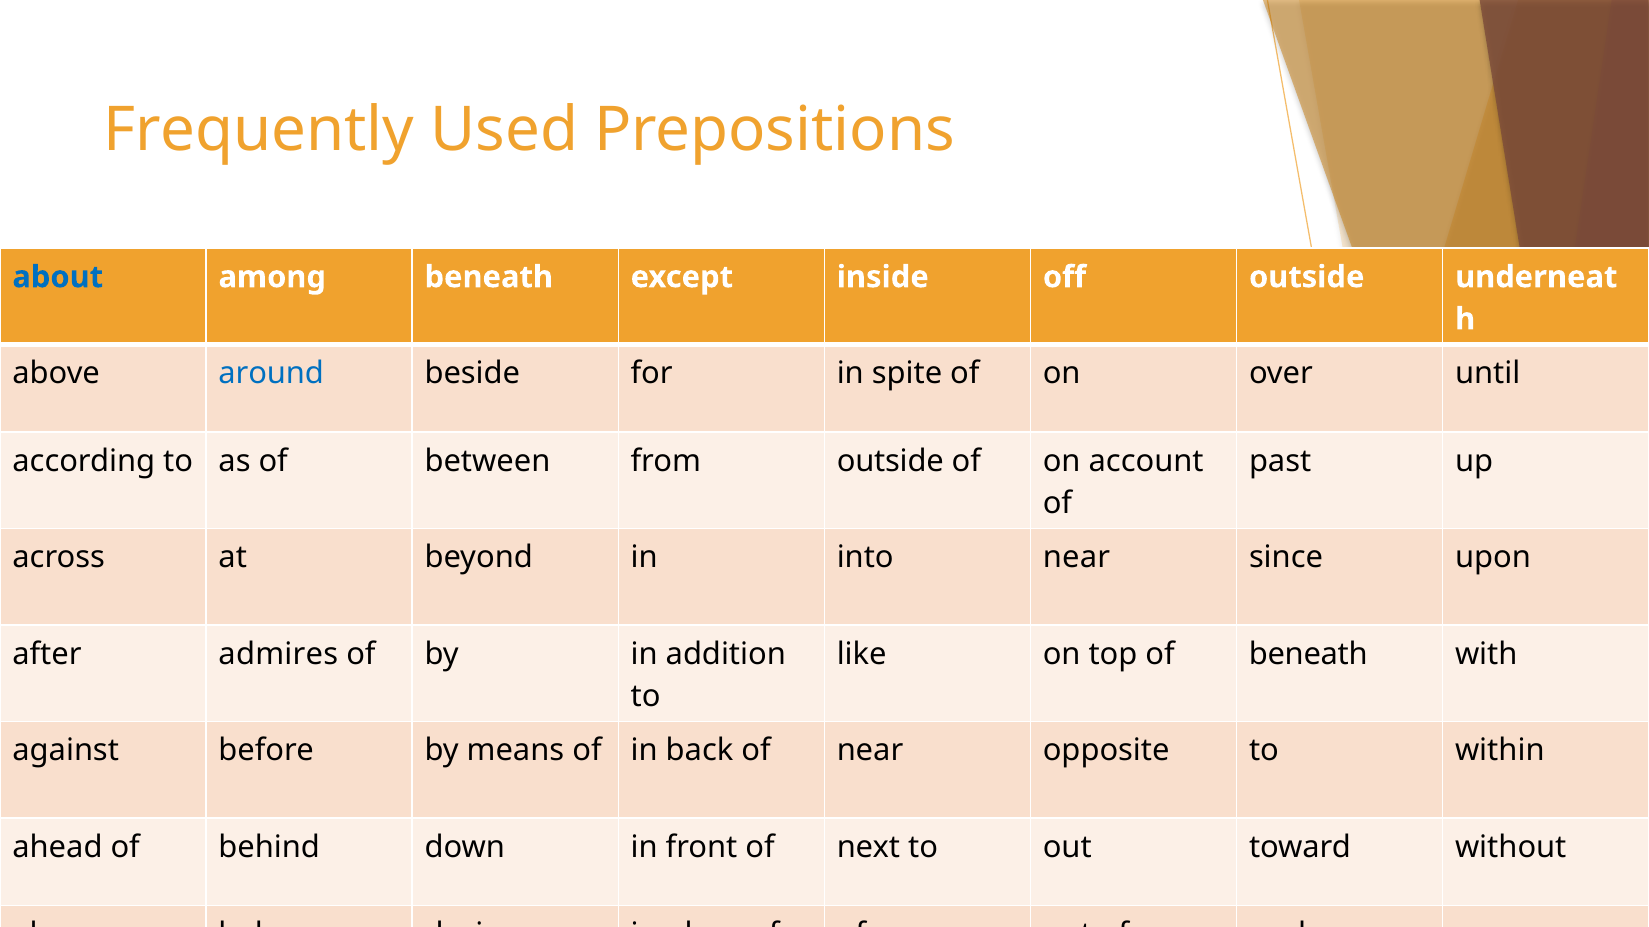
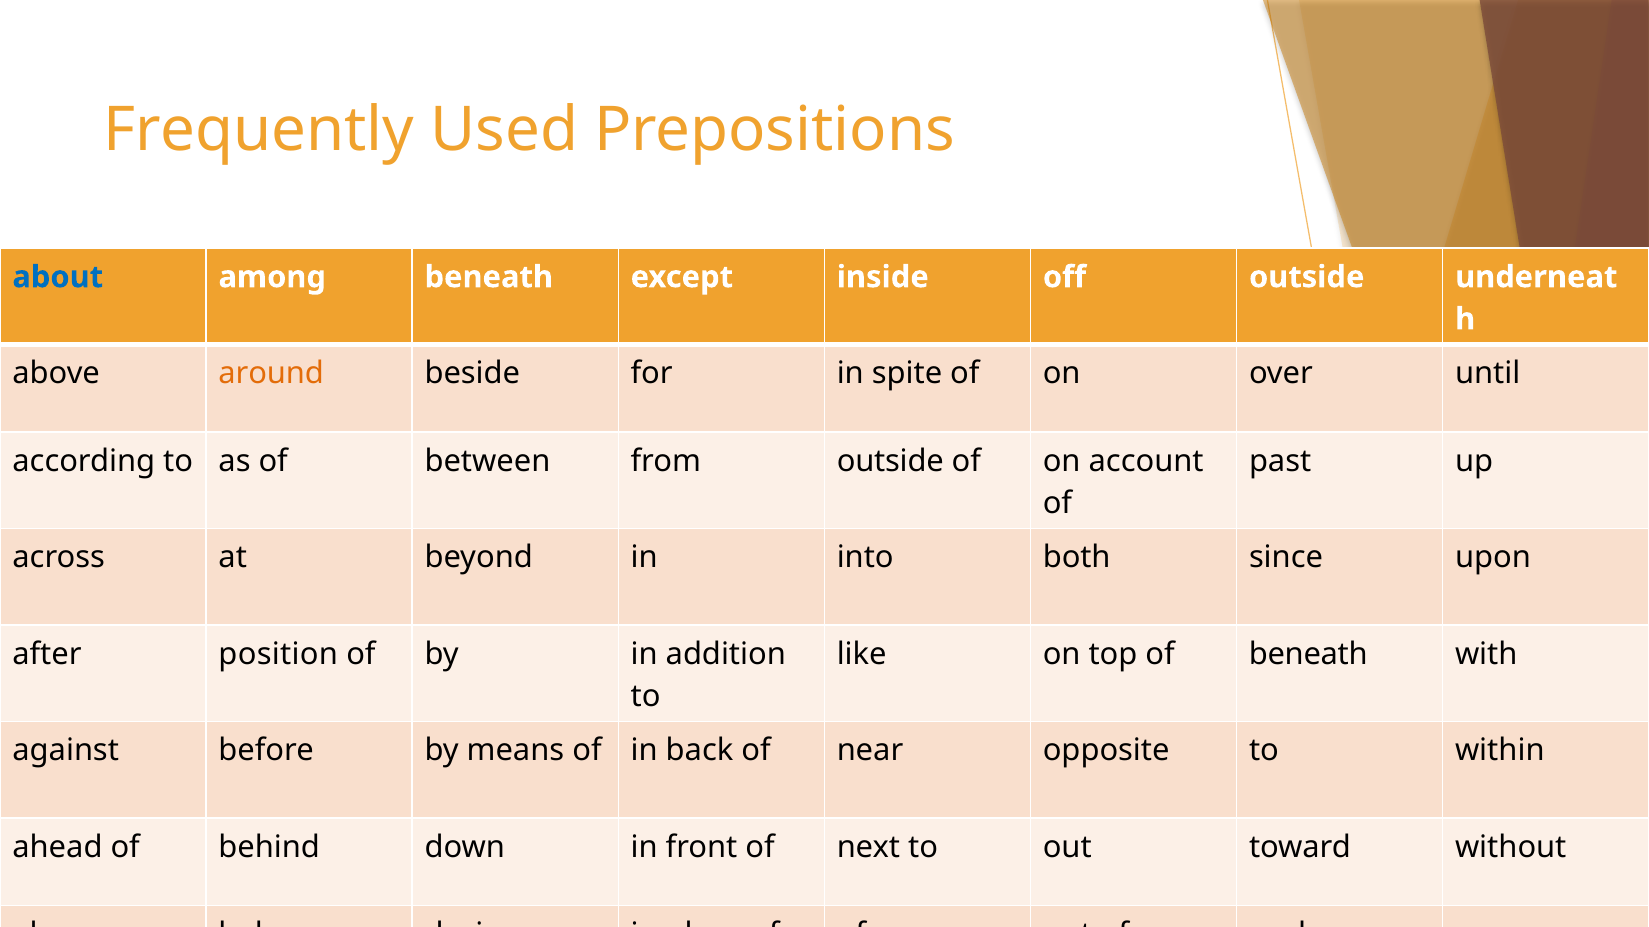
around colour: blue -> orange
into near: near -> both
admires: admires -> position
